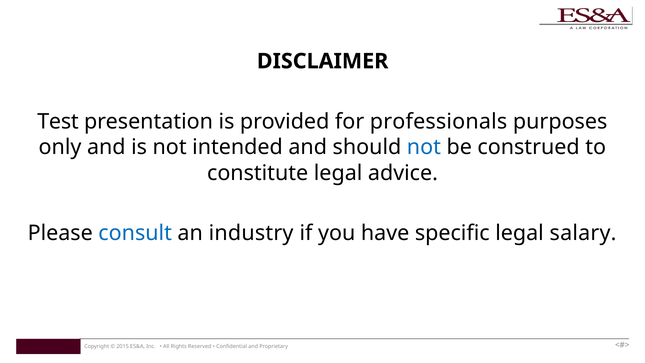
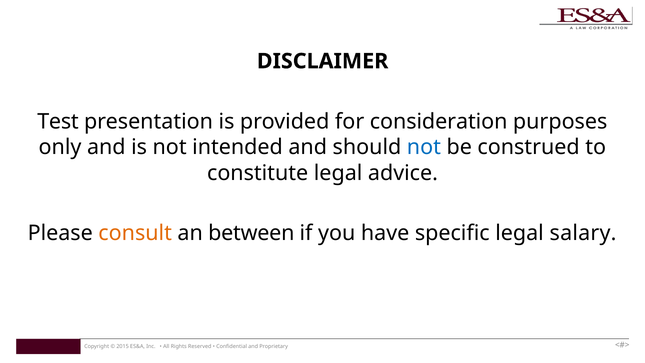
professionals: professionals -> consideration
consult colour: blue -> orange
industry: industry -> between
